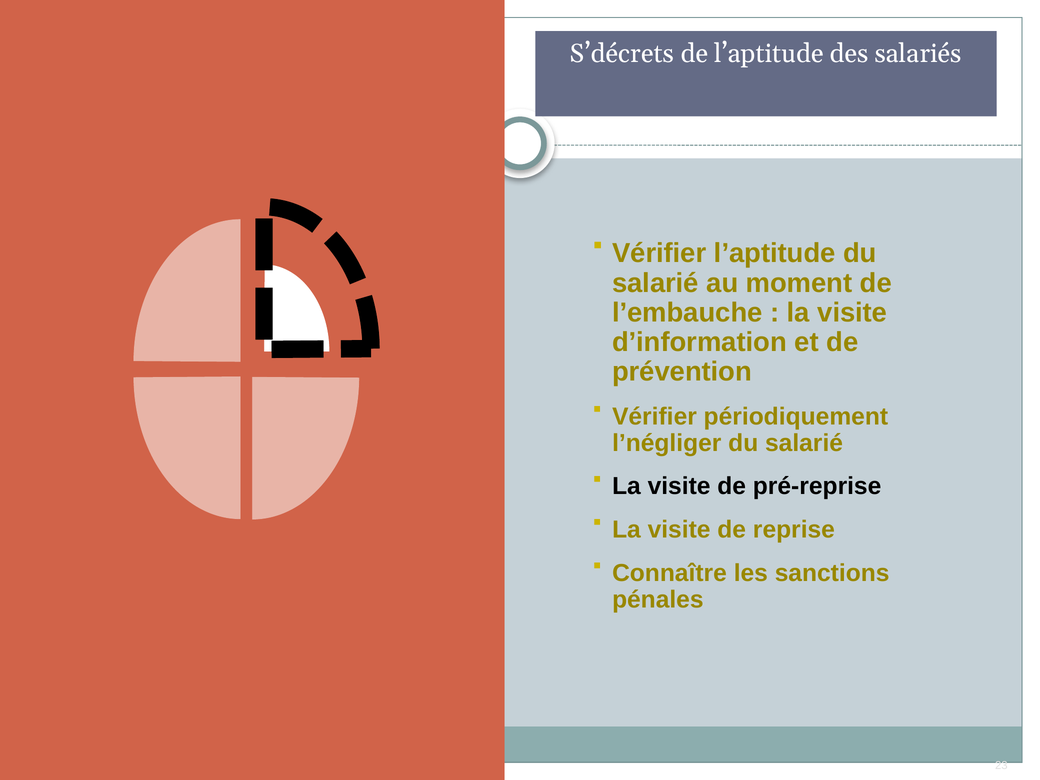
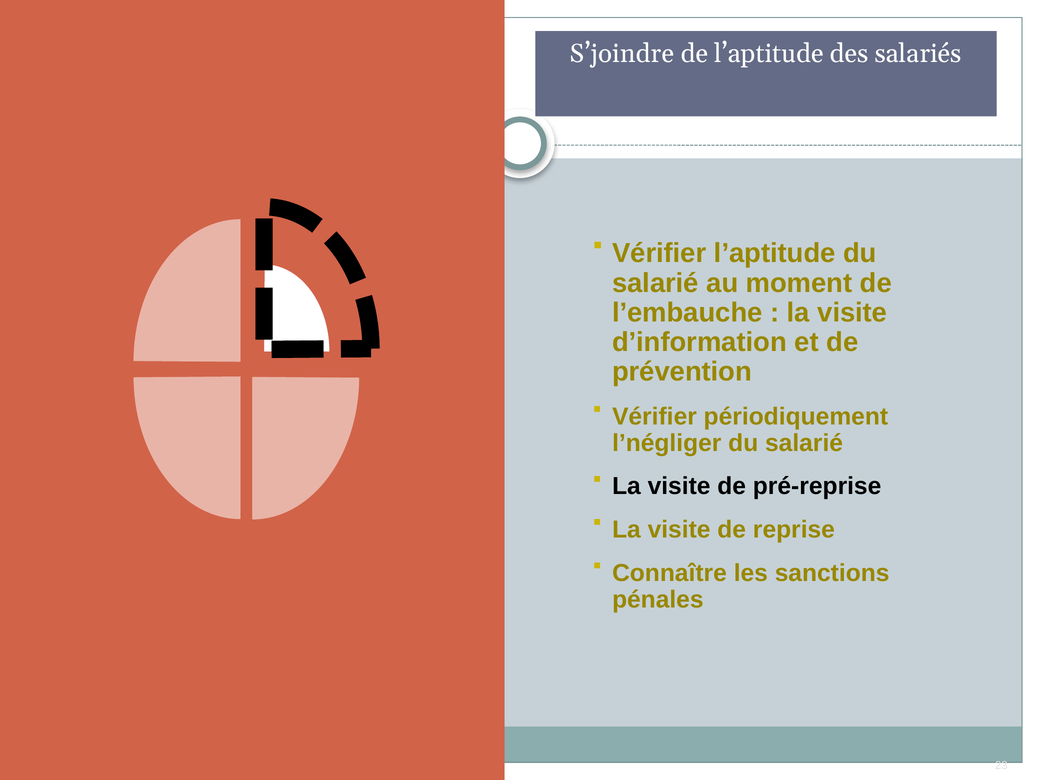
S’décrets: S’décrets -> S’joindre
